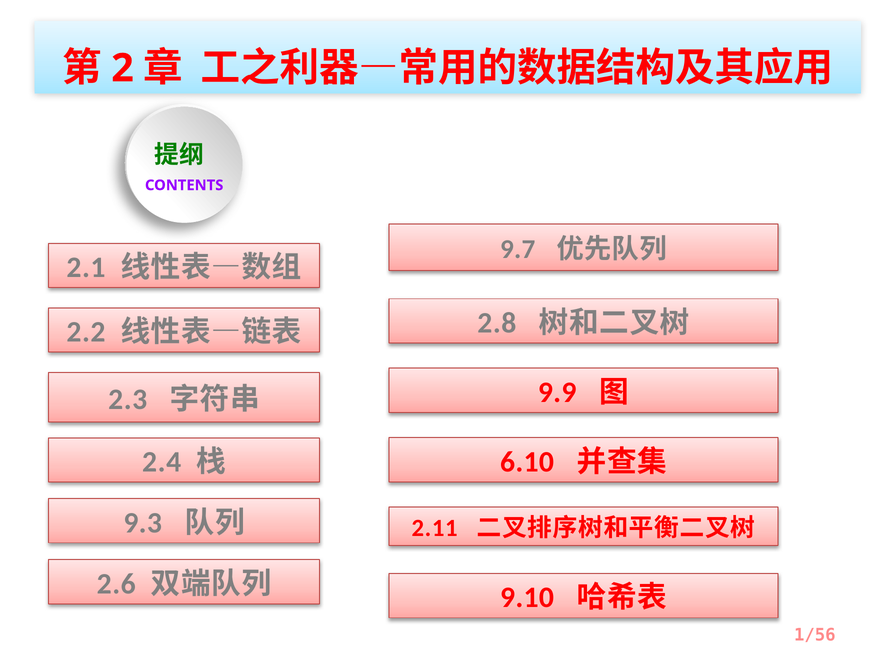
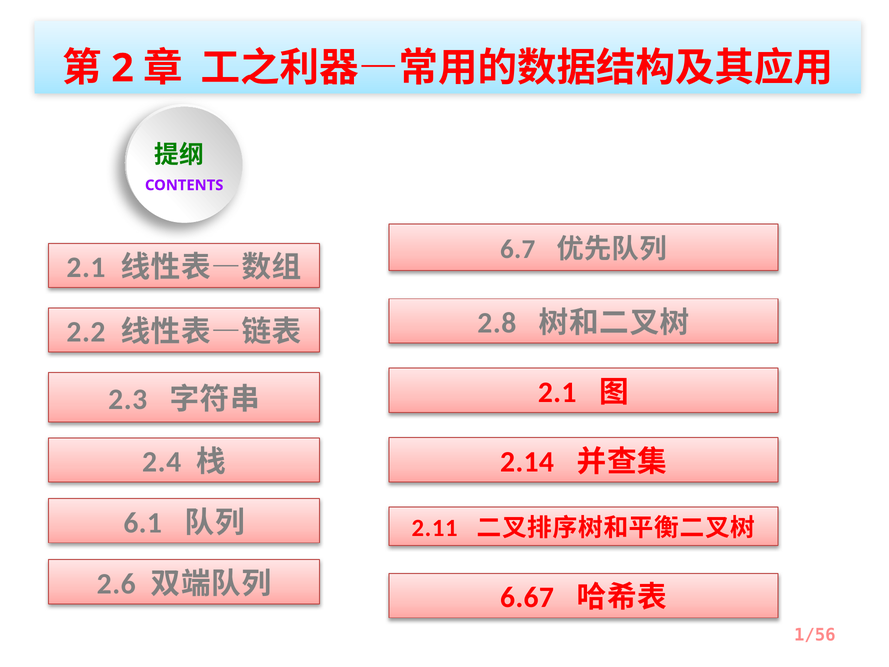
9.7: 9.7 -> 6.7
9.9 at (557, 392): 9.9 -> 2.1
6.10: 6.10 -> 2.14
9.3: 9.3 -> 6.1
9.10: 9.10 -> 6.67
